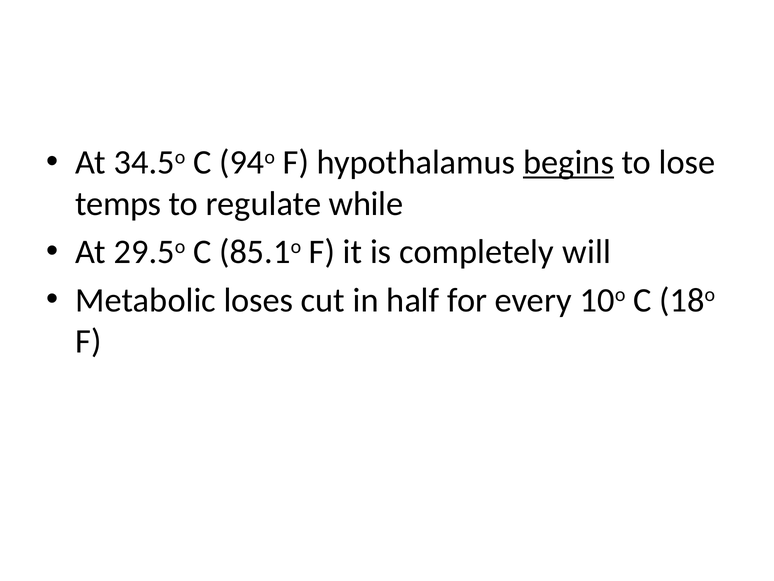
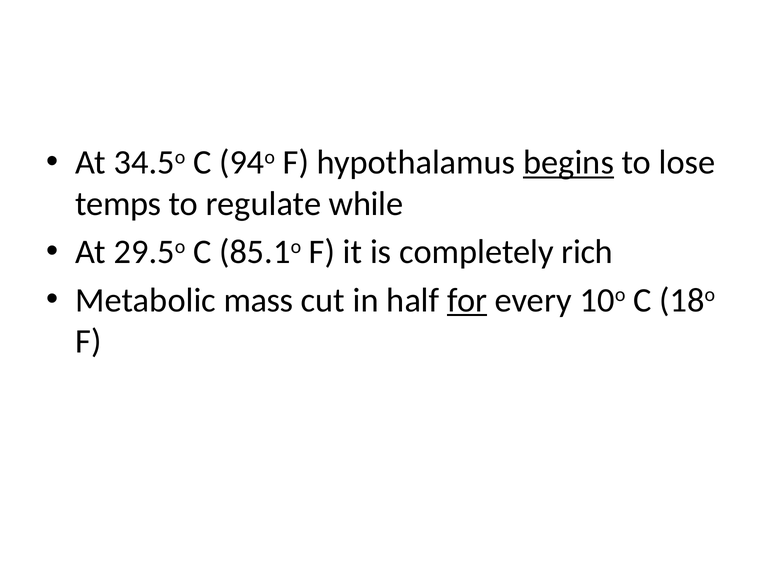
will: will -> rich
loses: loses -> mass
for underline: none -> present
